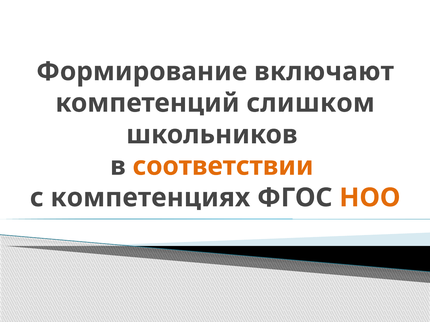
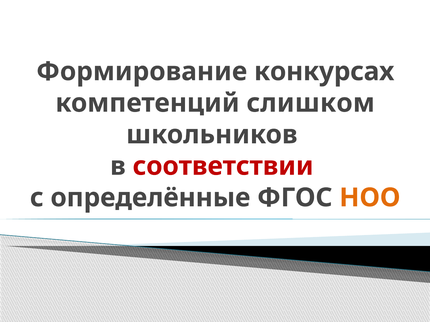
включают: включают -> конкурсах
соответствии colour: orange -> red
компетенциях: компетенциях -> определённые
